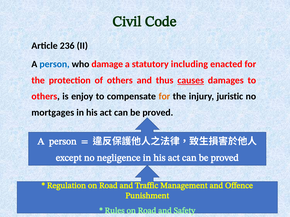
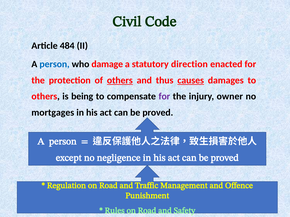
236: 236 -> 484
including: including -> direction
others at (120, 80) underline: none -> present
enjoy: enjoy -> being
for at (164, 97) colour: orange -> purple
juristic: juristic -> owner
